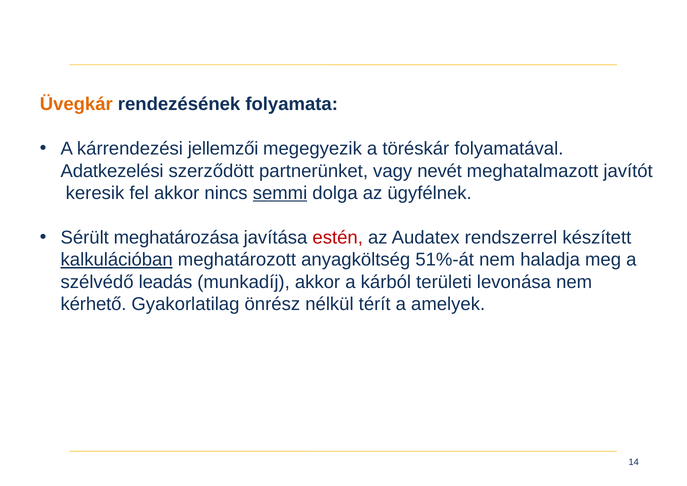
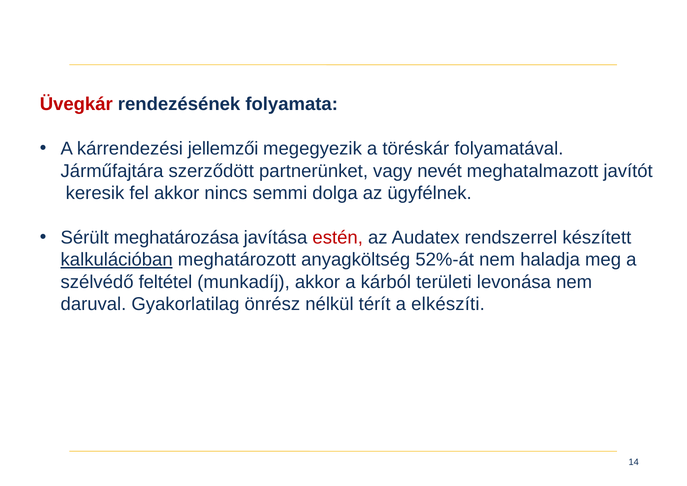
Üvegkár colour: orange -> red
Adatkezelési: Adatkezelési -> Járműfajtára
semmi underline: present -> none
51%-át: 51%-át -> 52%-át
leadás: leadás -> feltétel
kérhető: kérhető -> daruval
amelyek: amelyek -> elkészíti
